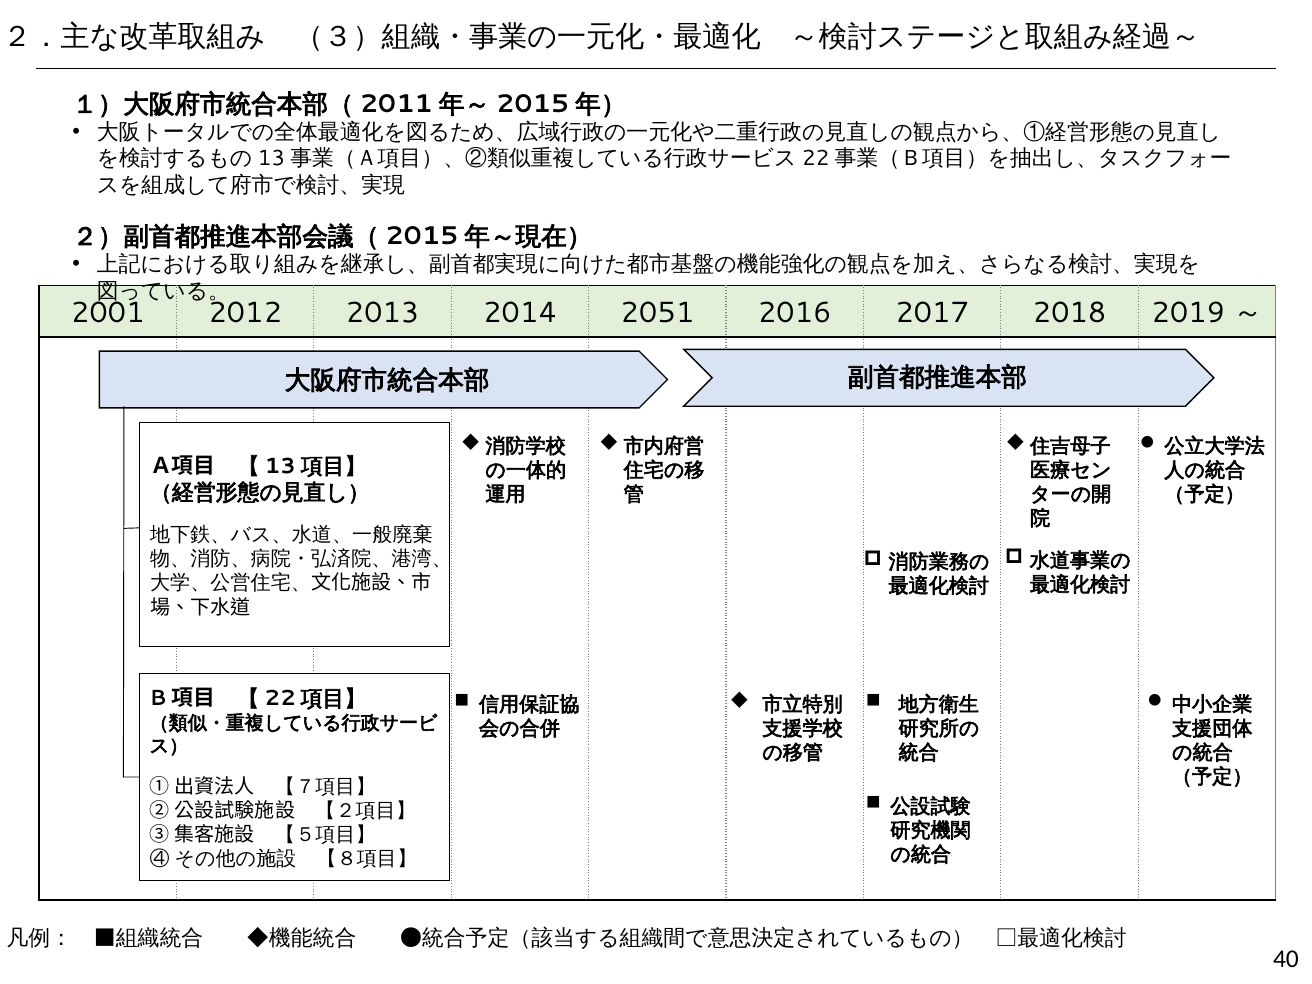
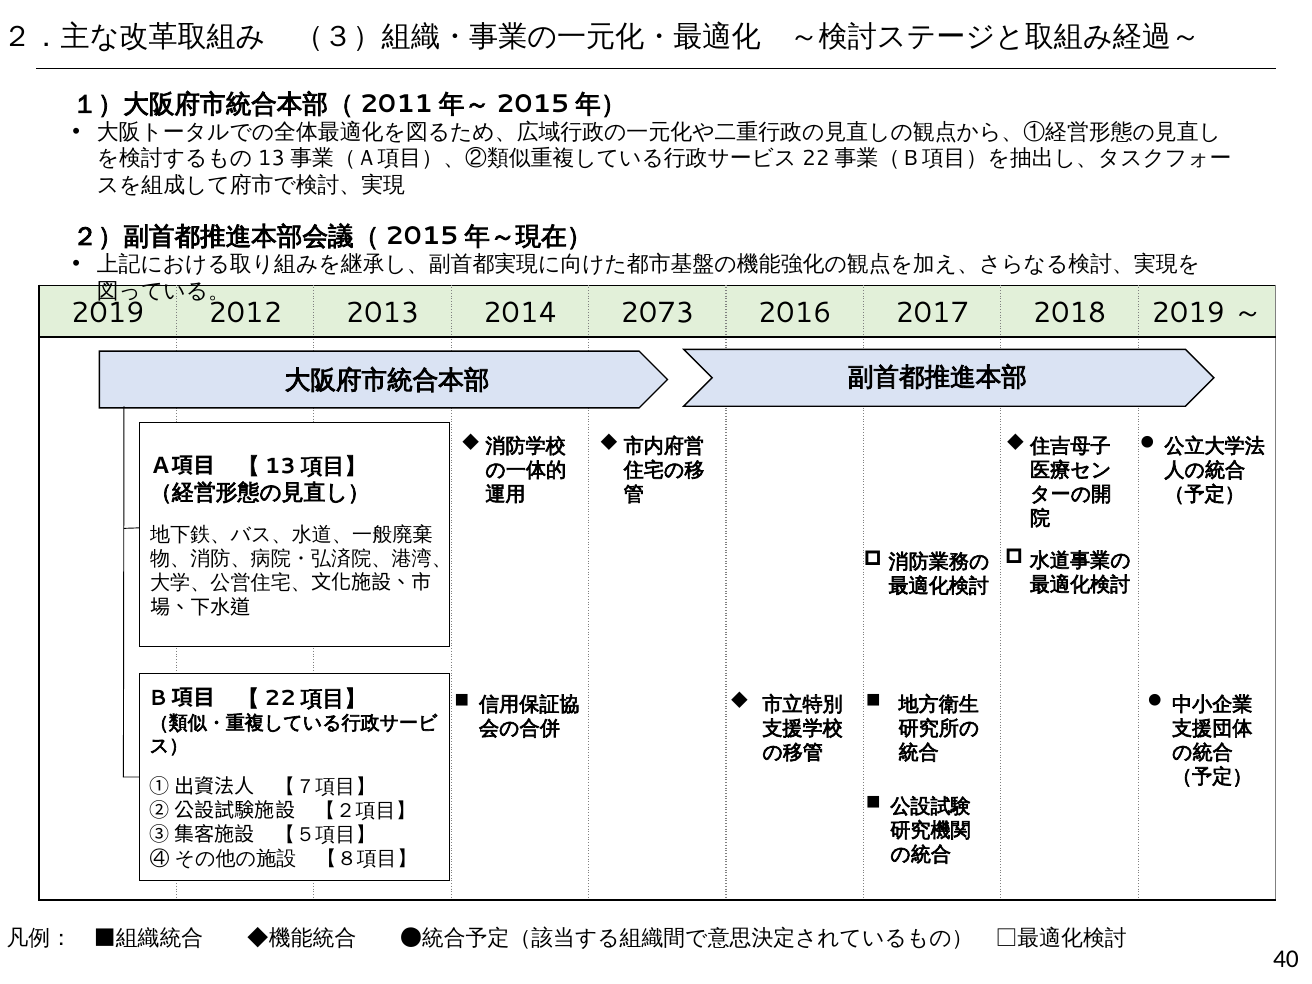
2001 at (108, 313): 2001 -> 2019
2051: 2051 -> 2073
